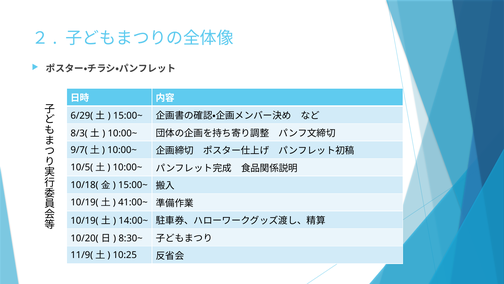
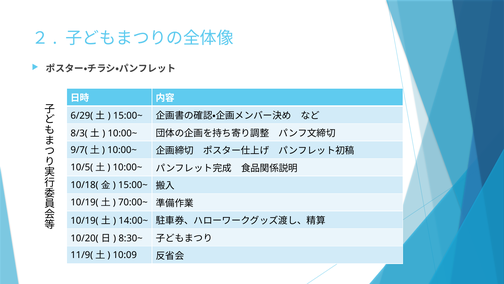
41:00~: 41:00~ -> 70:00~
10:25: 10:25 -> 10:09
